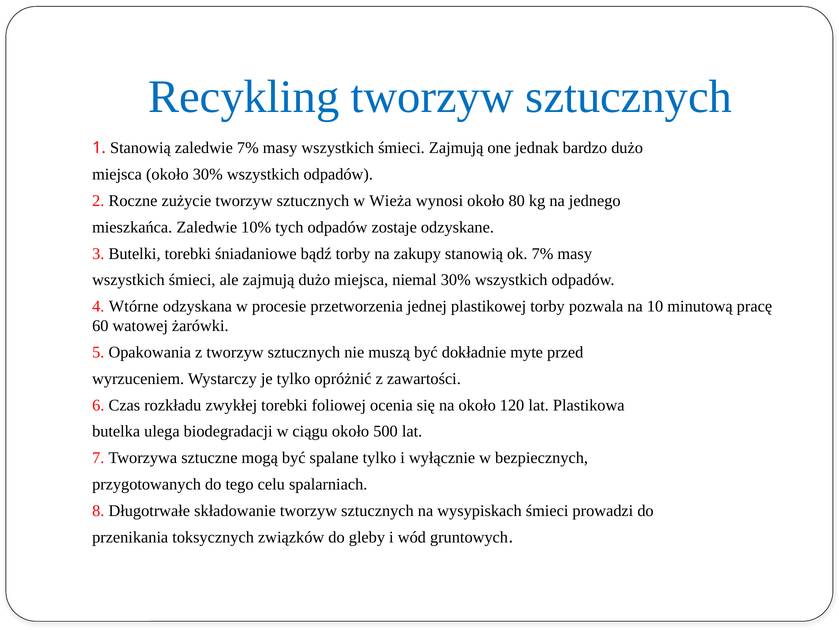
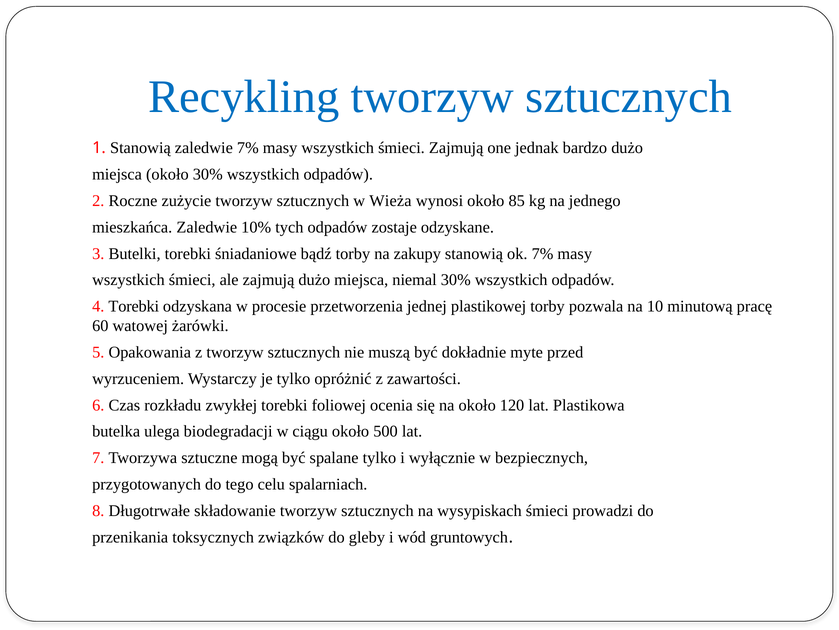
80: 80 -> 85
4 Wtórne: Wtórne -> Torebki
